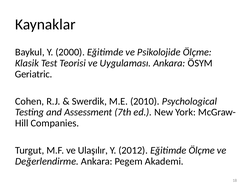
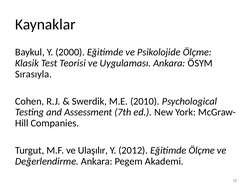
Geriatric: Geriatric -> Sırasıyla
